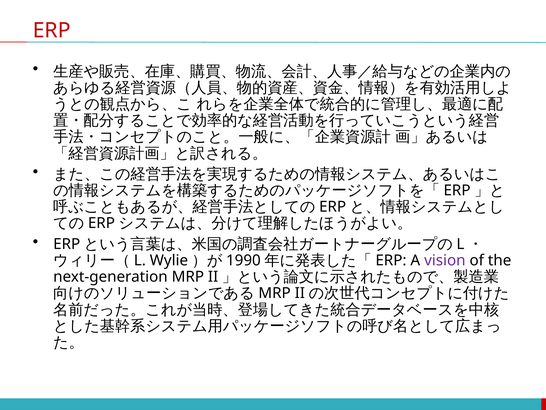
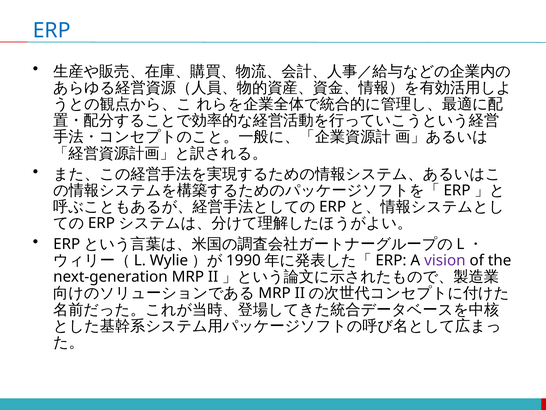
ERP colour: red -> blue
